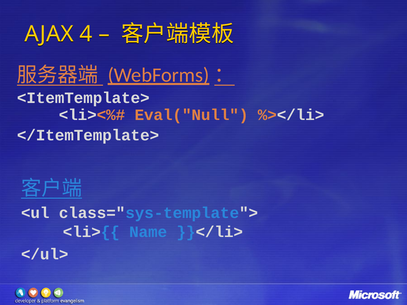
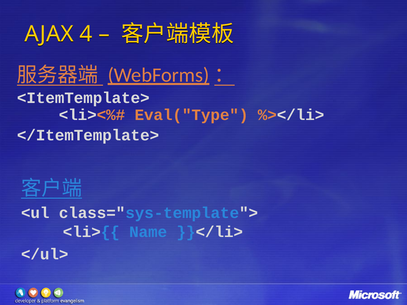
Eval("Null: Eval("Null -> Eval("Type
